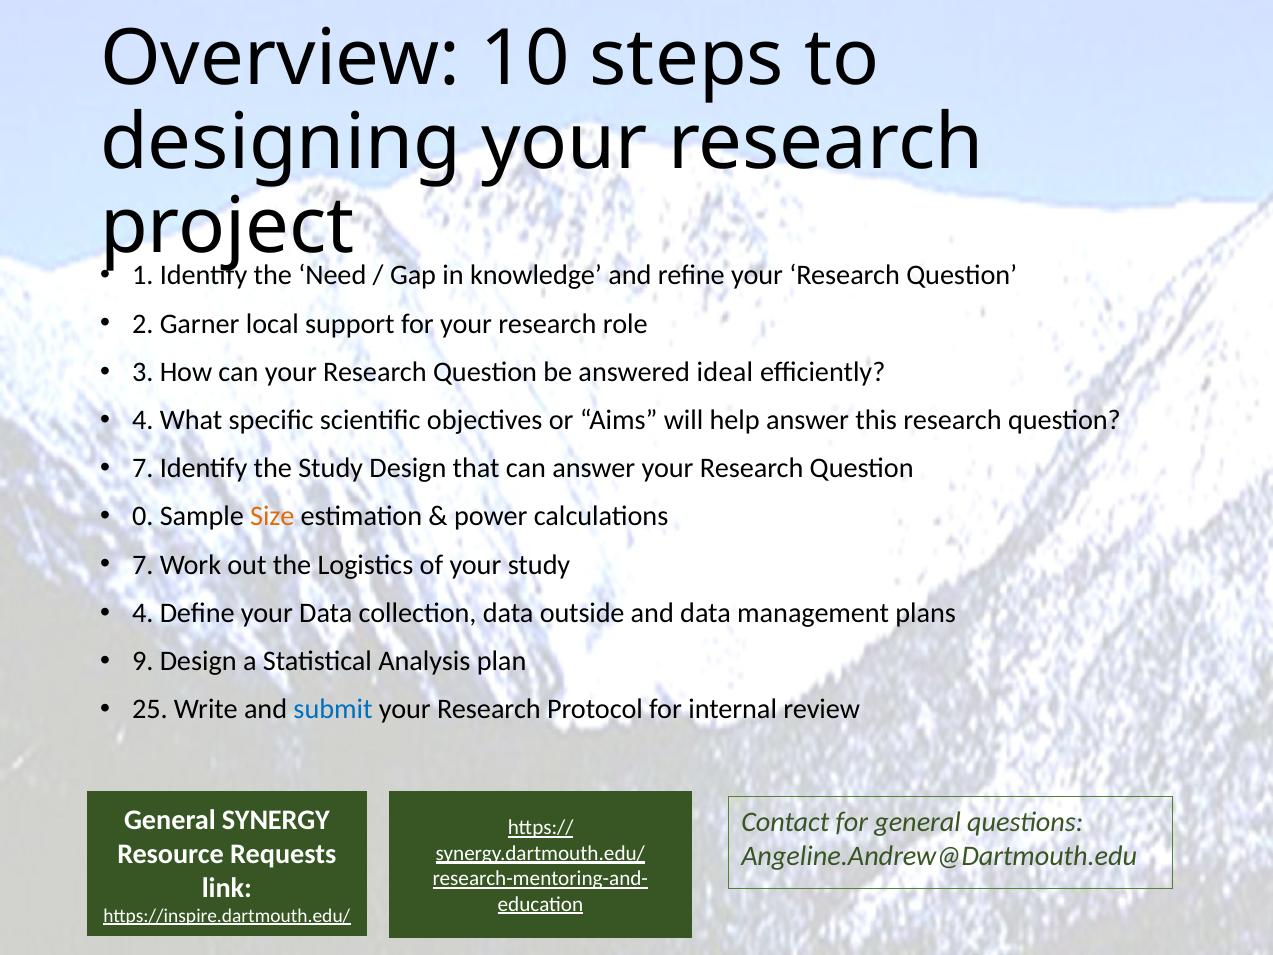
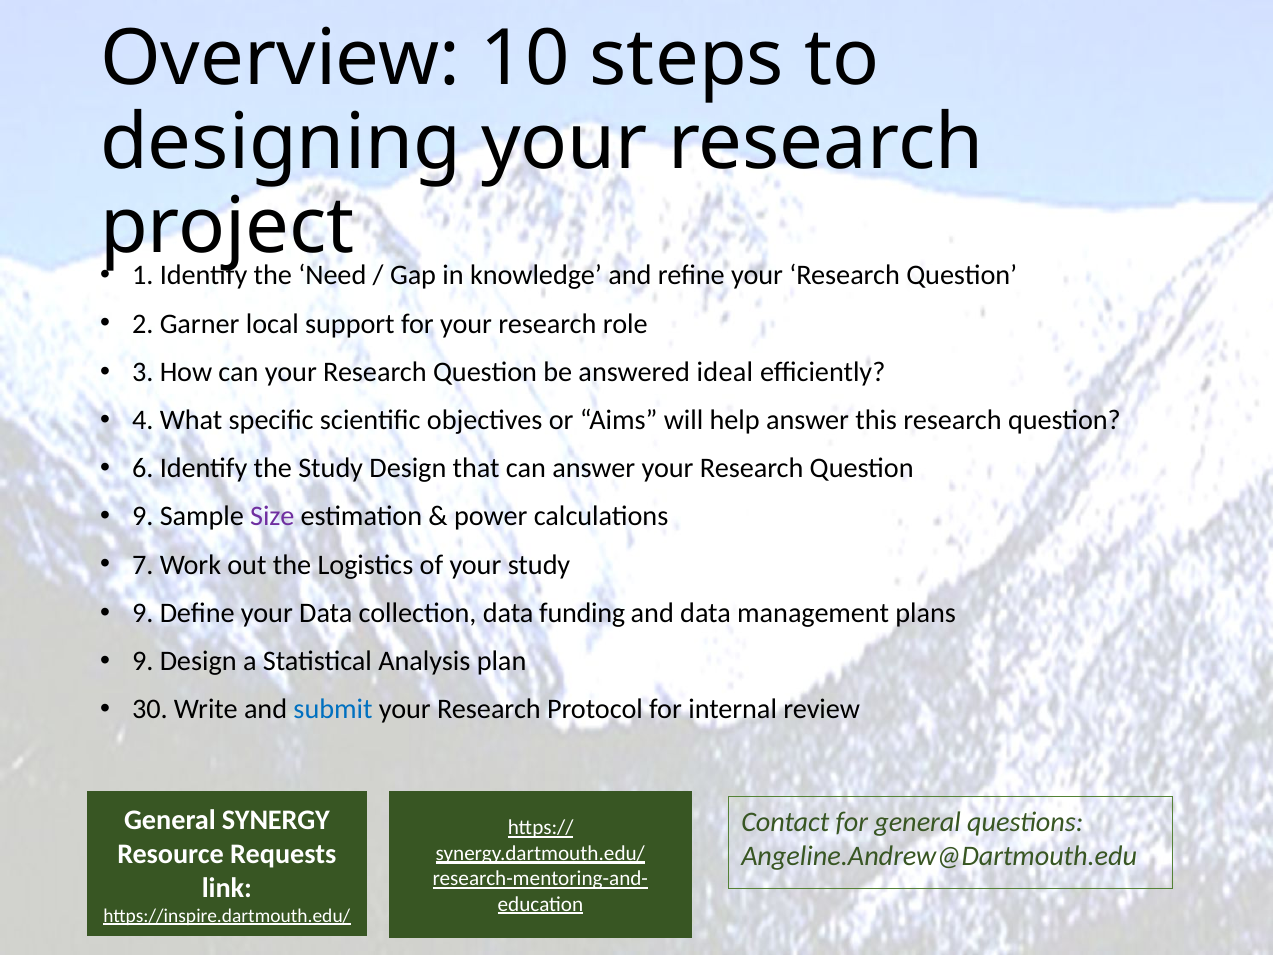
7 at (143, 468): 7 -> 6
0 at (143, 516): 0 -> 9
Size colour: orange -> purple
4 at (143, 613): 4 -> 9
outside: outside -> funding
25: 25 -> 30
